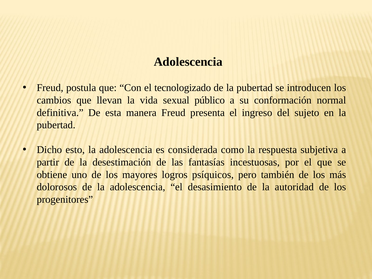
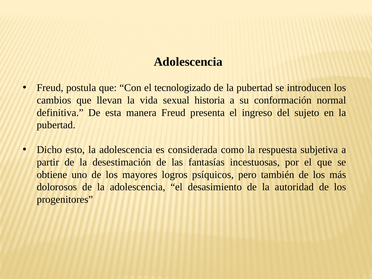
público: público -> historia
